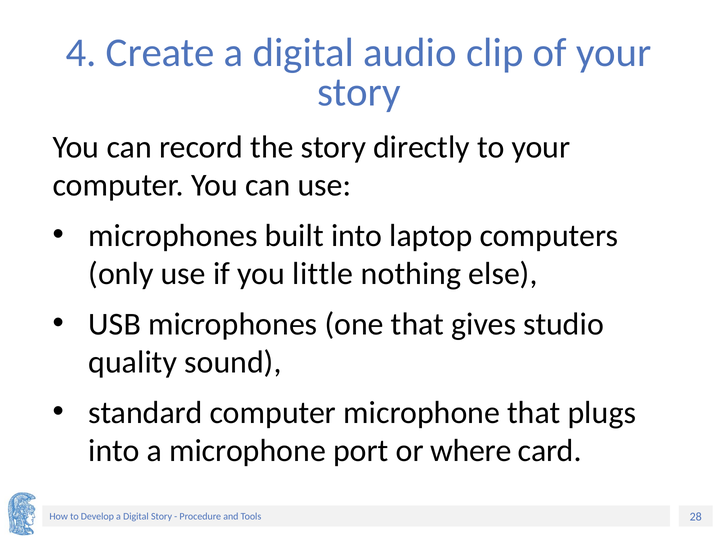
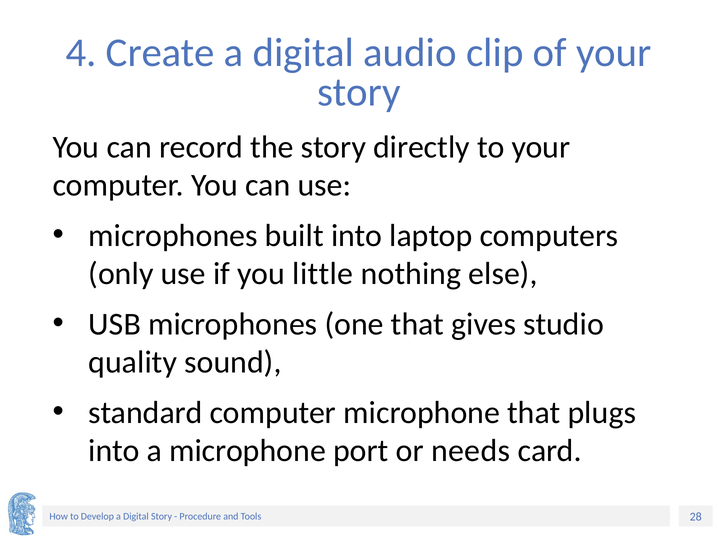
where: where -> needs
